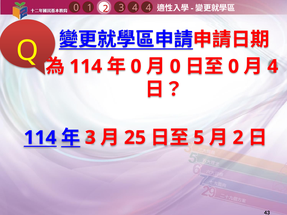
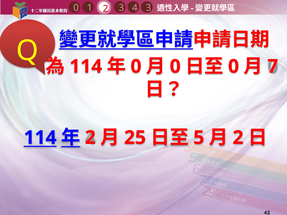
4 4: 4 -> 3
4 at (273, 66): 4 -> 7
3 at (90, 138): 3 -> 2
